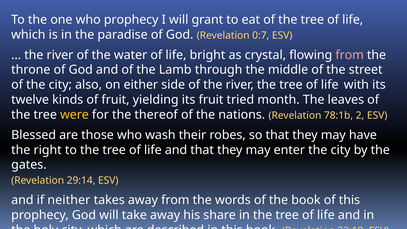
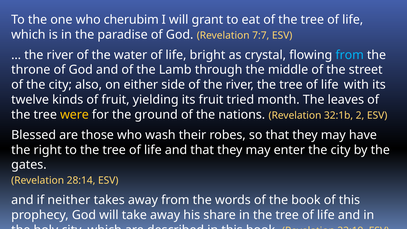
who prophecy: prophecy -> cherubim
0:7: 0:7 -> 7:7
from at (350, 55) colour: pink -> light blue
thereof: thereof -> ground
78:1b: 78:1b -> 32:1b
29:14: 29:14 -> 28:14
